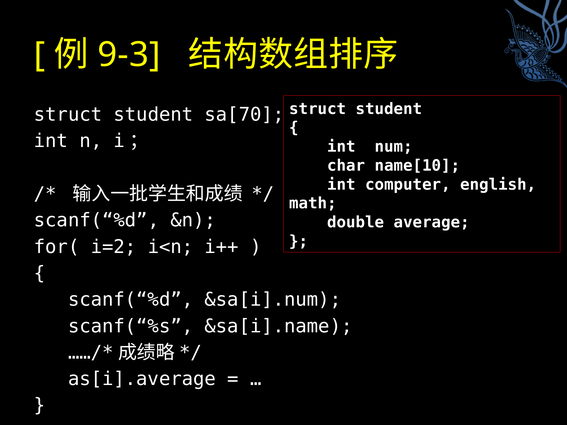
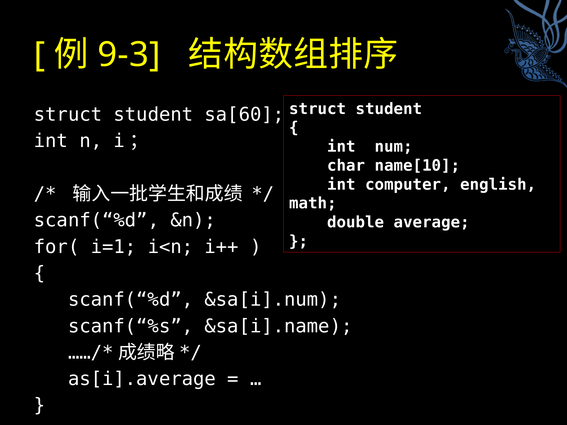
sa[70: sa[70 -> sa[60
i=2: i=2 -> i=1
